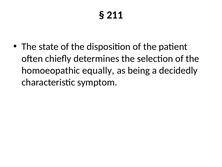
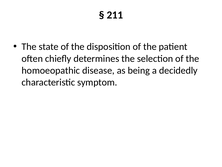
equally: equally -> disease
